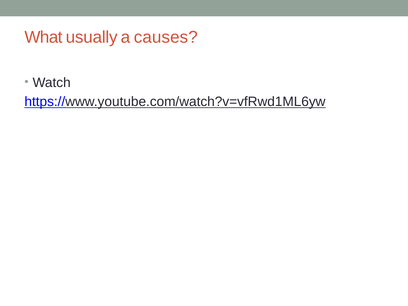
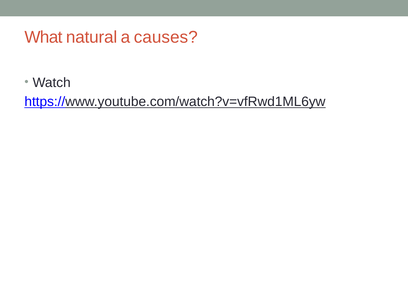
usually: usually -> natural
